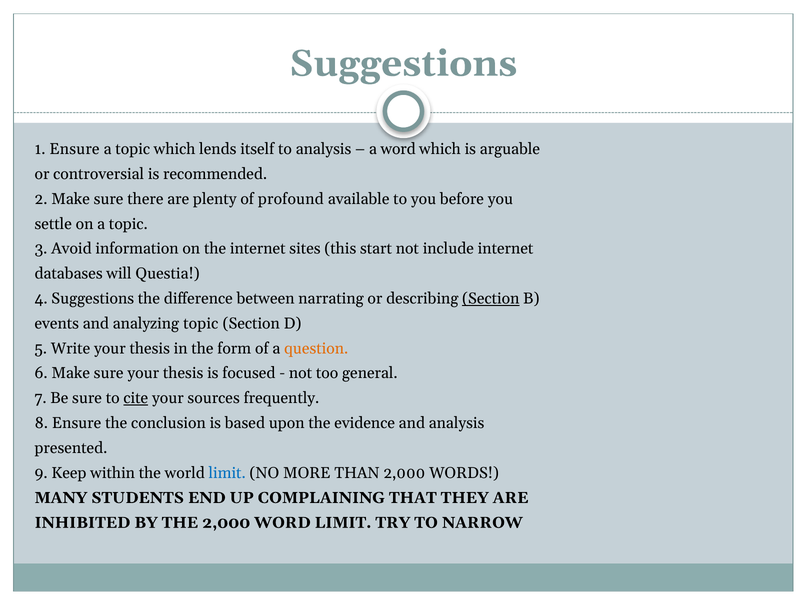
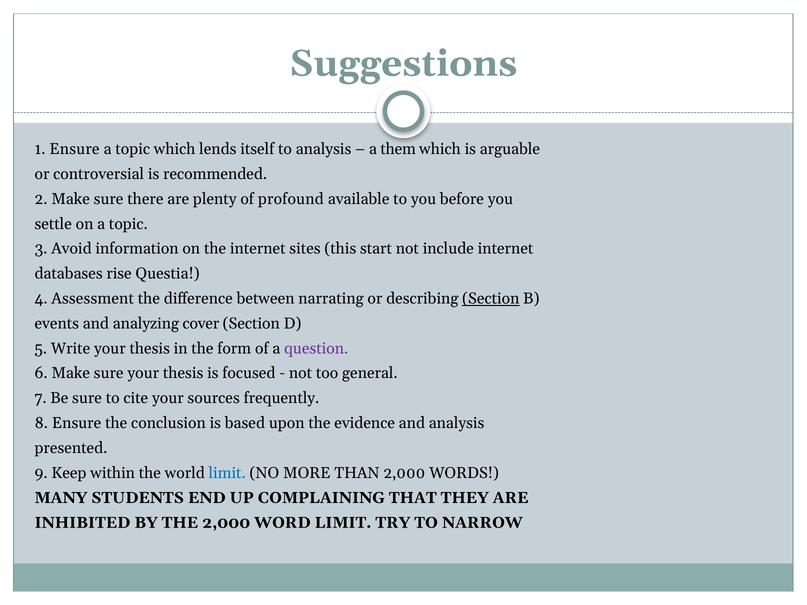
a word: word -> them
will: will -> rise
4 Suggestions: Suggestions -> Assessment
analyzing topic: topic -> cover
question colour: orange -> purple
cite underline: present -> none
